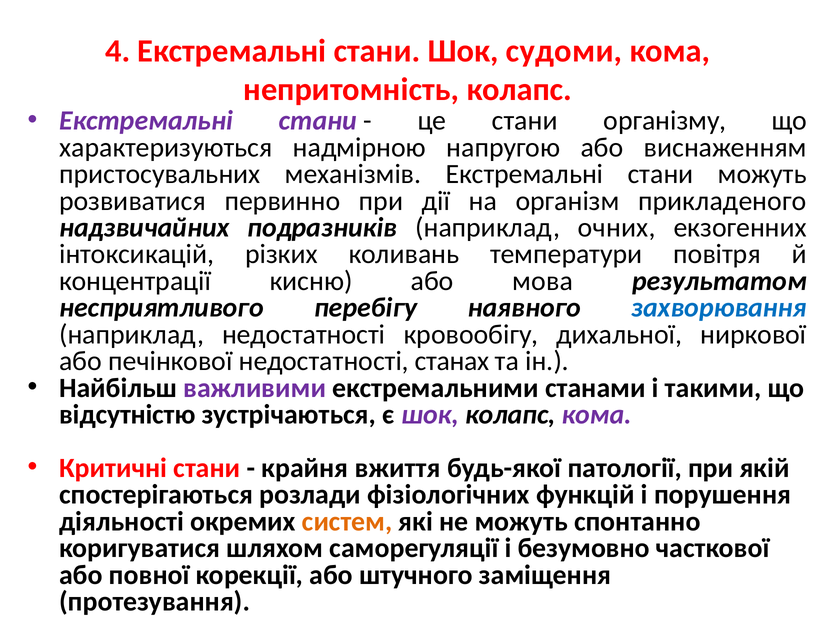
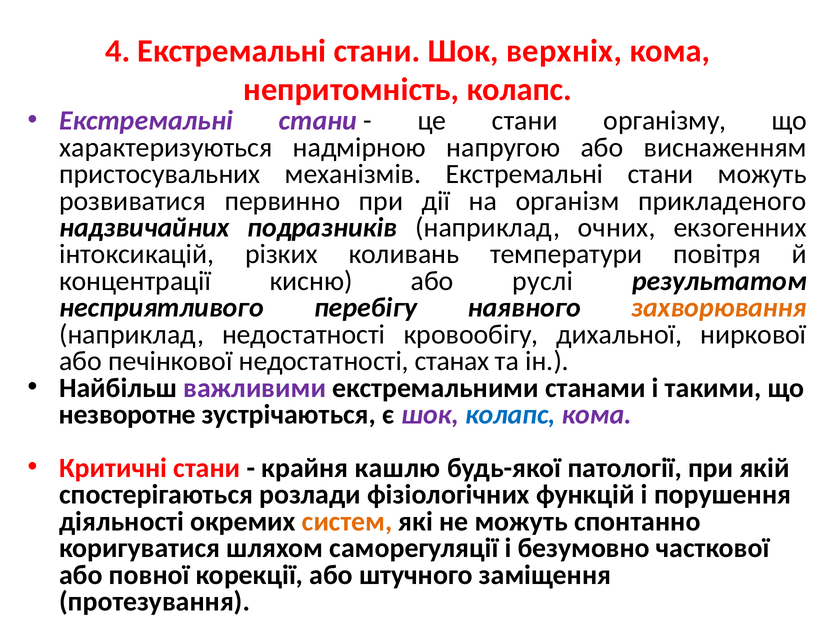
судоми: судоми -> верхніх
мова: мова -> руслі
захворювання colour: blue -> orange
відсутністю: відсутністю -> незворотне
колапс at (510, 415) colour: black -> blue
вжиття: вжиття -> кашлю
